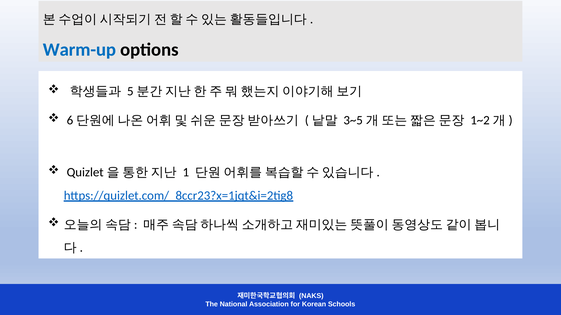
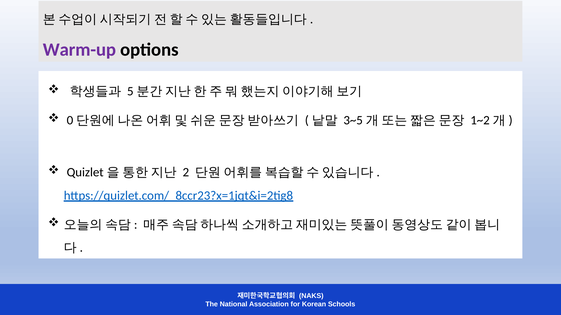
Warm-up colour: blue -> purple
6: 6 -> 0
1: 1 -> 2
